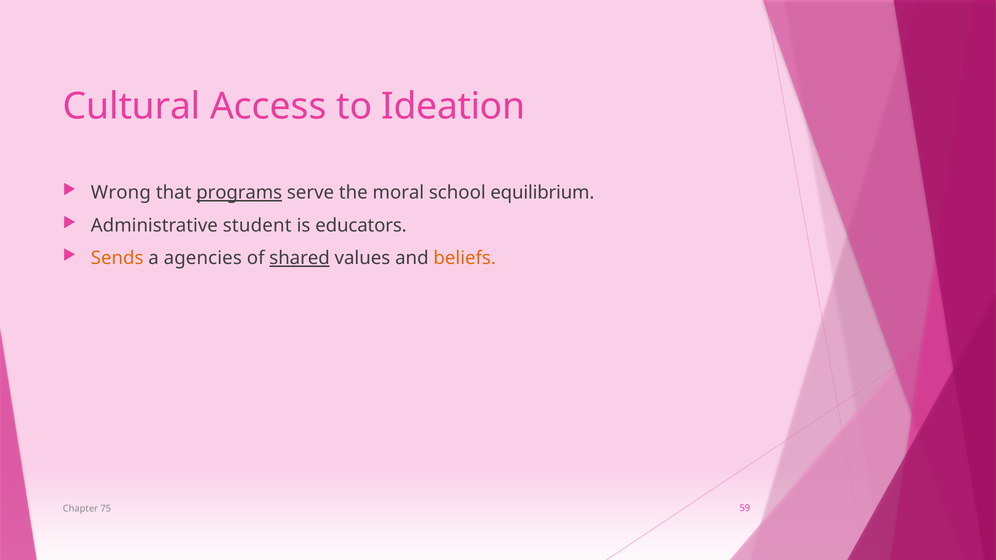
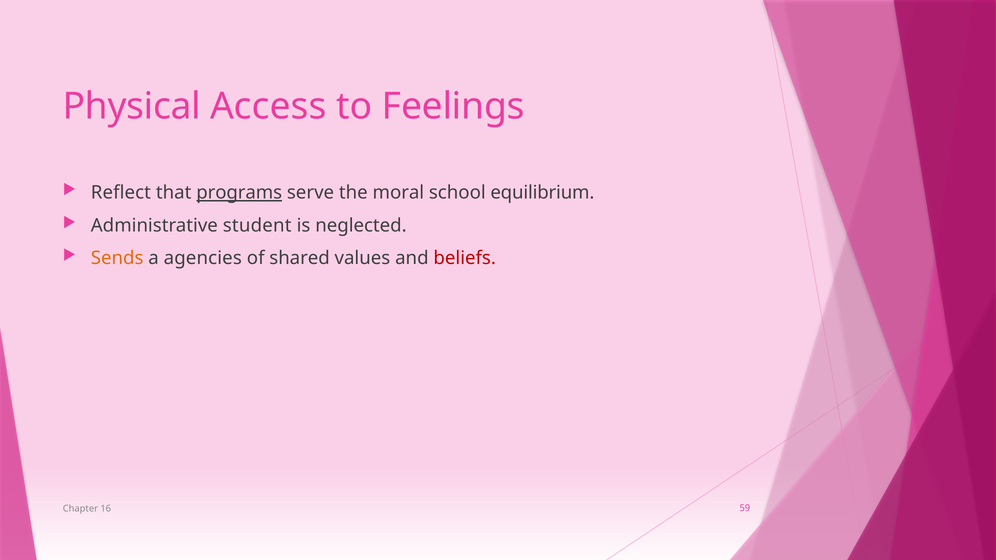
Cultural: Cultural -> Physical
Ideation: Ideation -> Feelings
Wrong: Wrong -> Reflect
educators: educators -> neglected
shared underline: present -> none
beliefs colour: orange -> red
75: 75 -> 16
